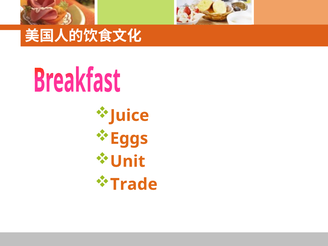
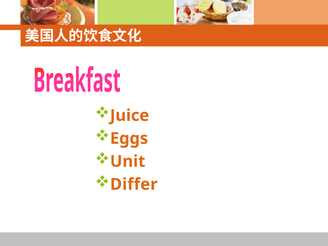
Trade: Trade -> Differ
